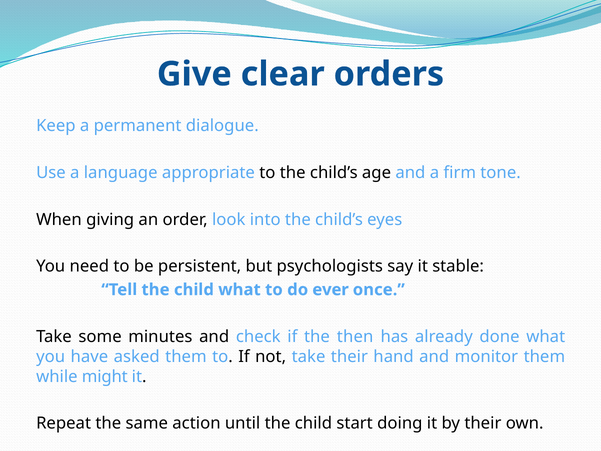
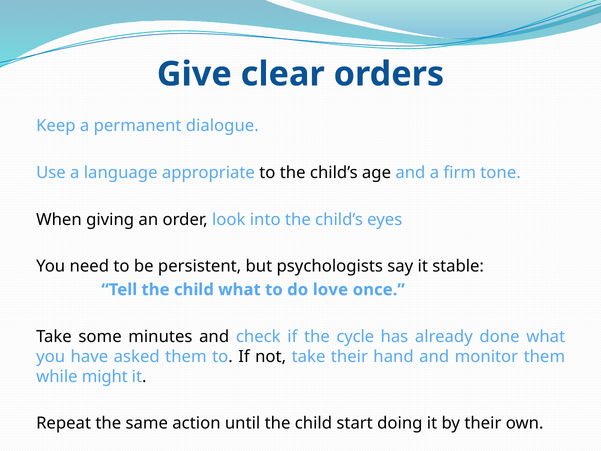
ever: ever -> love
then: then -> cycle
